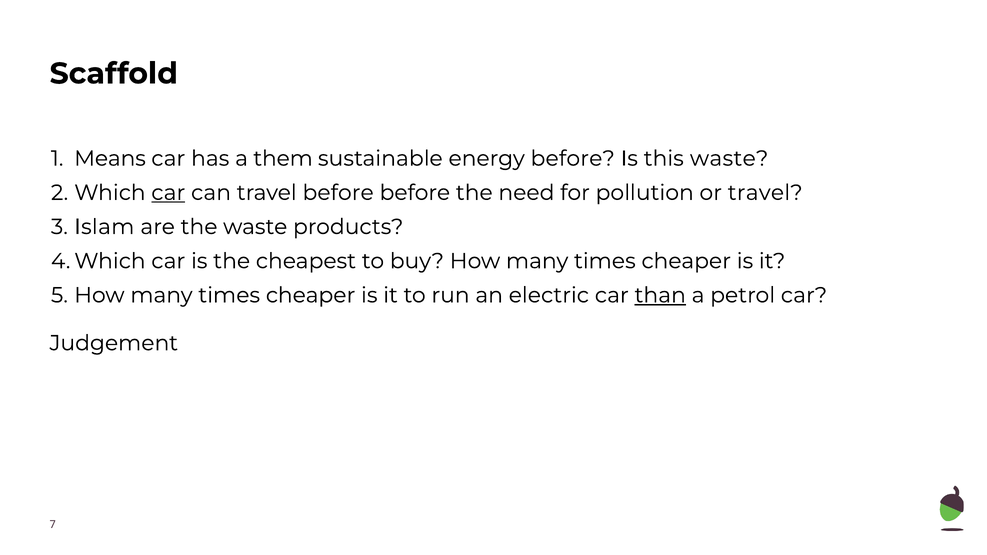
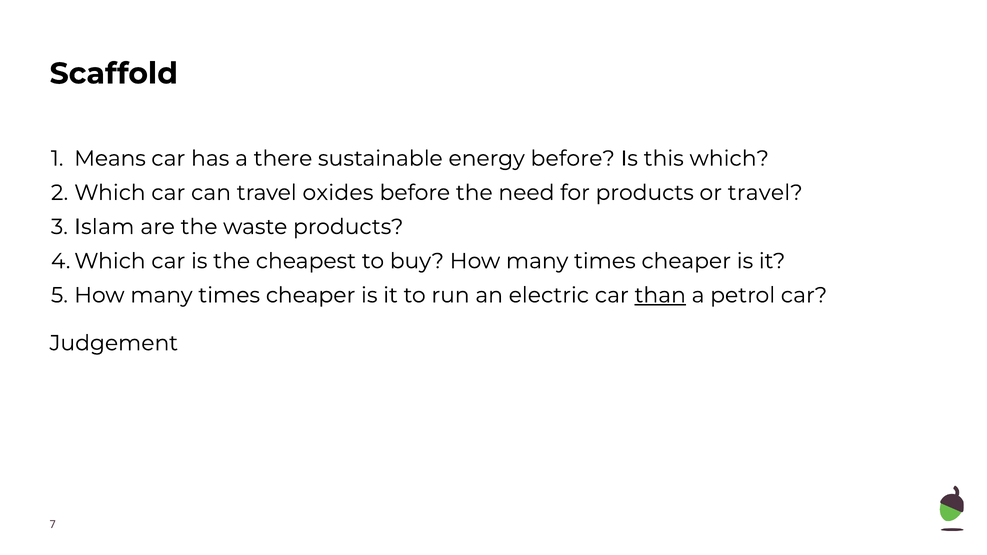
them: them -> there
this waste: waste -> which
car at (168, 193) underline: present -> none
travel before: before -> oxides
for pollution: pollution -> products
